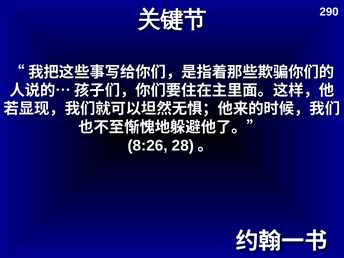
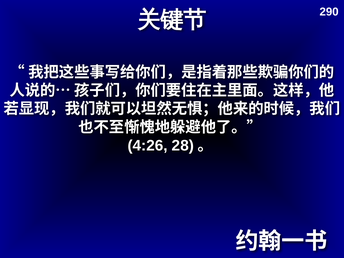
8:26: 8:26 -> 4:26
